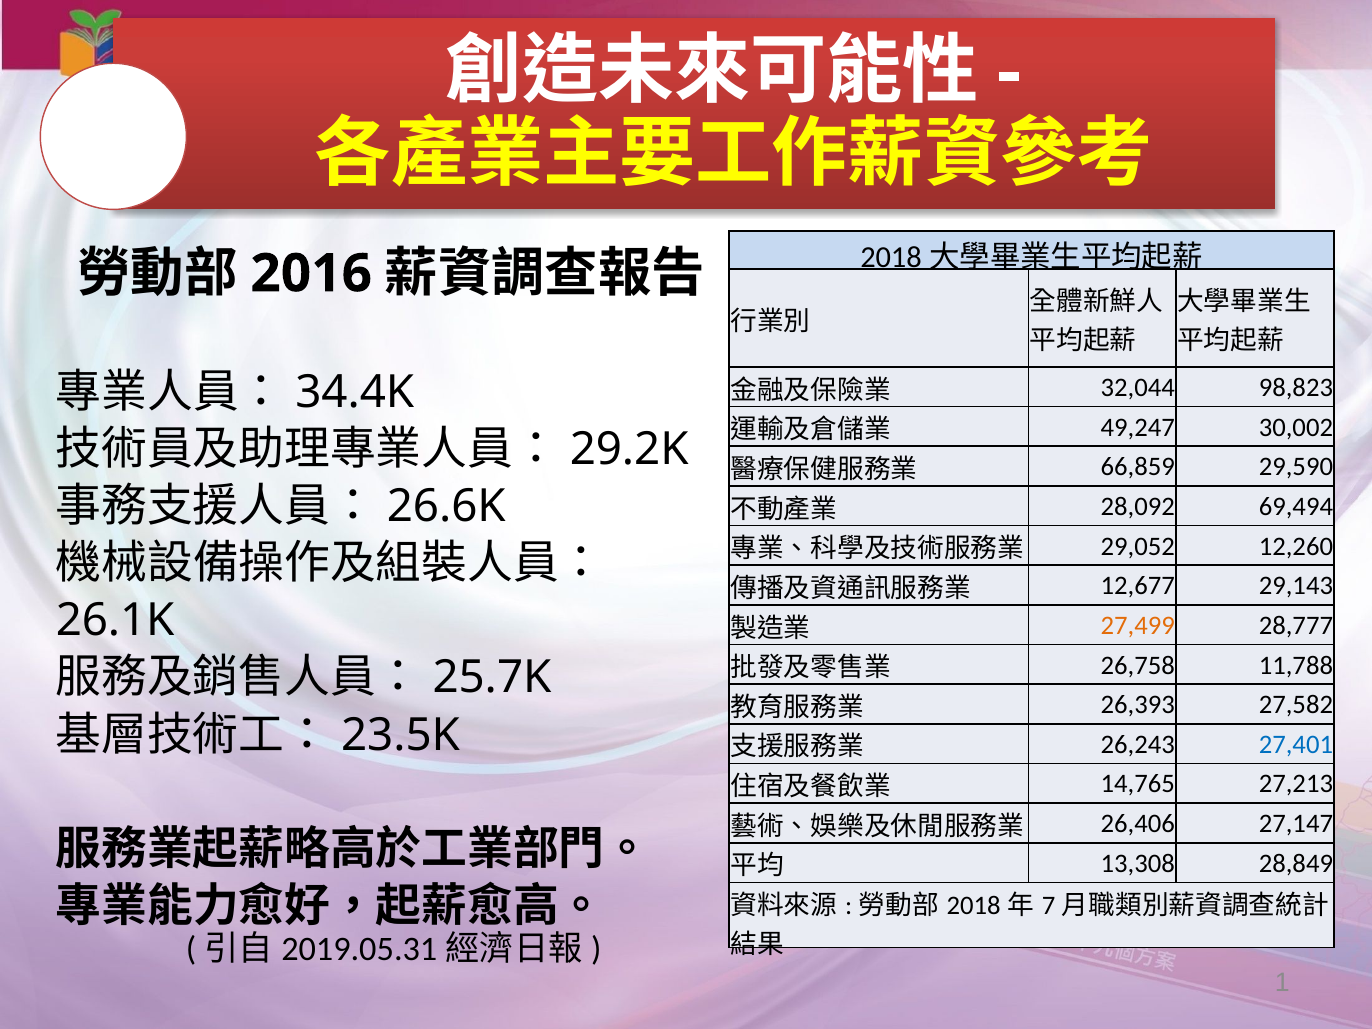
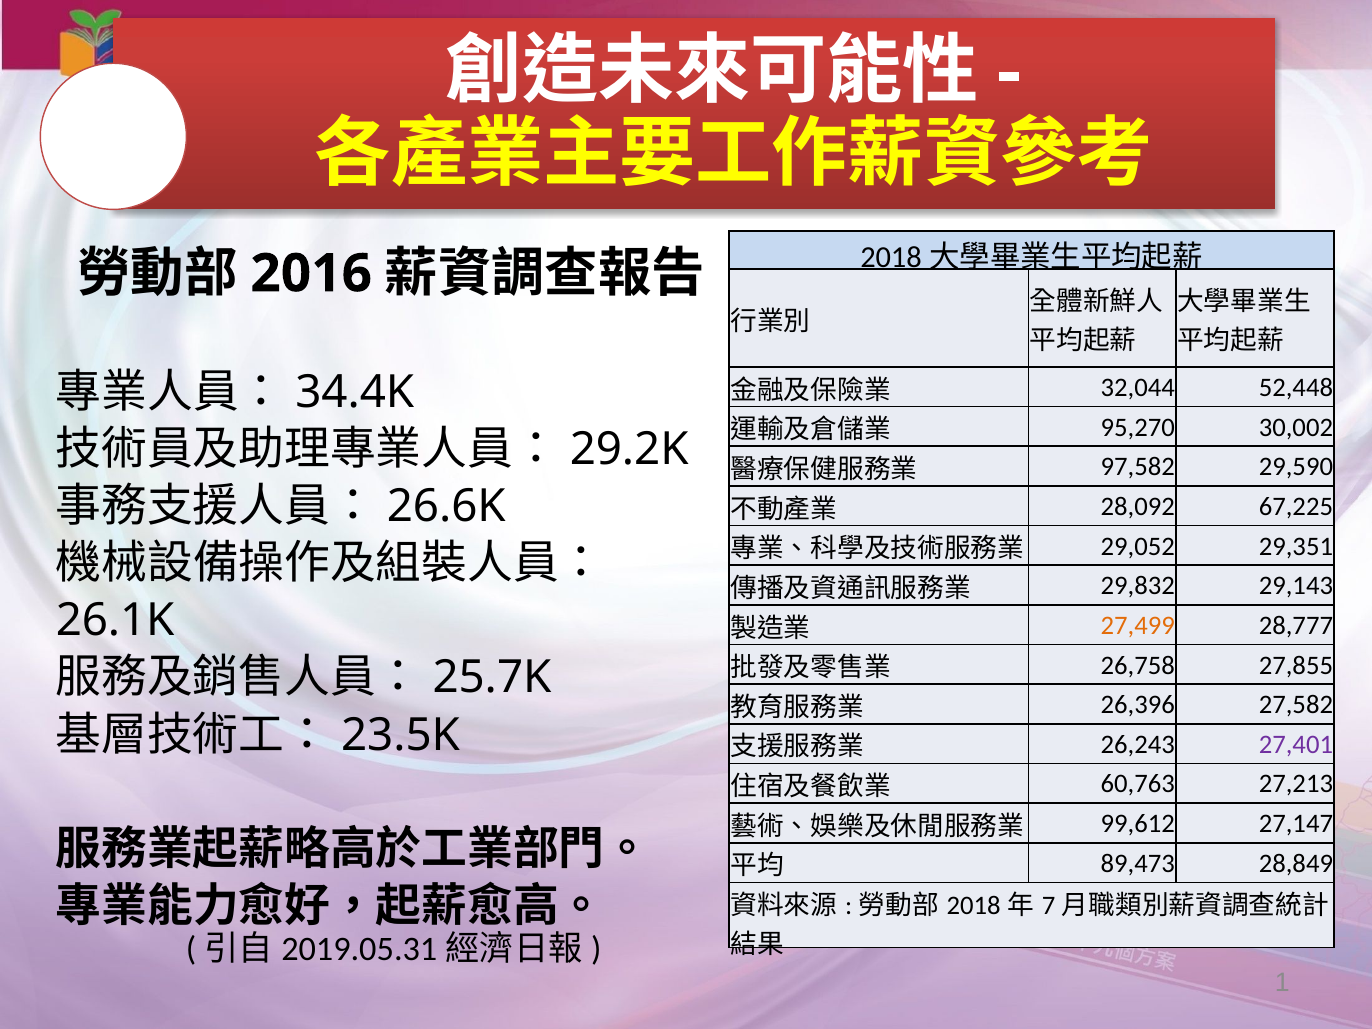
98,823: 98,823 -> 52,448
49,247: 49,247 -> 95,270
66,859: 66,859 -> 97,582
69,494: 69,494 -> 67,225
12,260: 12,260 -> 29,351
12,677: 12,677 -> 29,832
11,788: 11,788 -> 27,855
26,393: 26,393 -> 26,396
27,401 colour: blue -> purple
14,765: 14,765 -> 60,763
26,406: 26,406 -> 99,612
13,308: 13,308 -> 89,473
